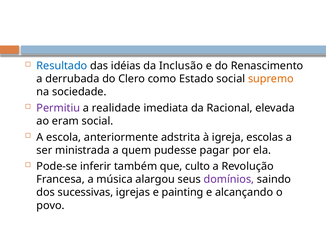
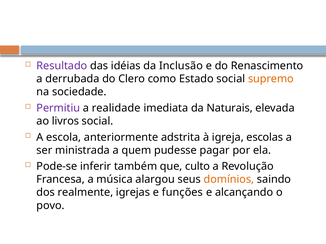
Resultado colour: blue -> purple
Racional: Racional -> Naturais
eram: eram -> livros
domínios colour: purple -> orange
sucessivas: sucessivas -> realmente
painting: painting -> funções
